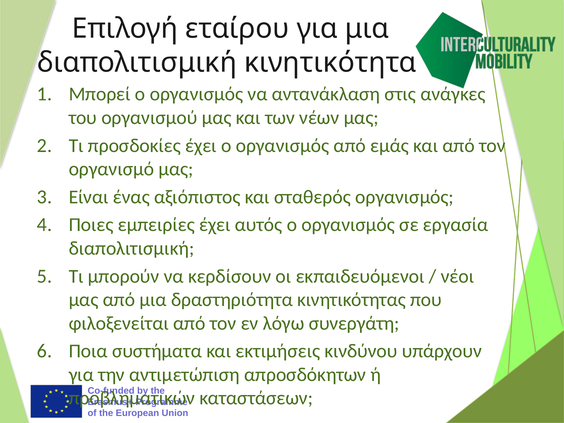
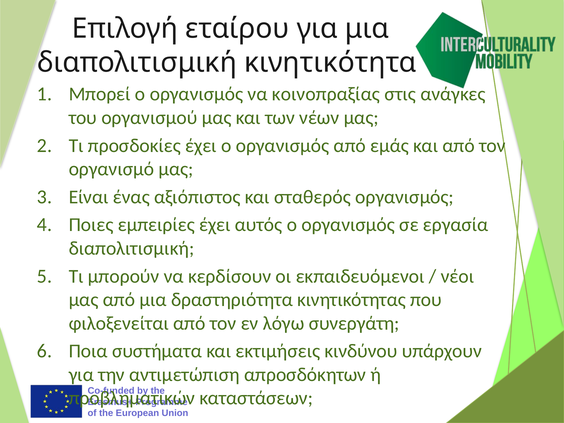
αντανάκλαση: αντανάκλαση -> κοινοπραξίας
